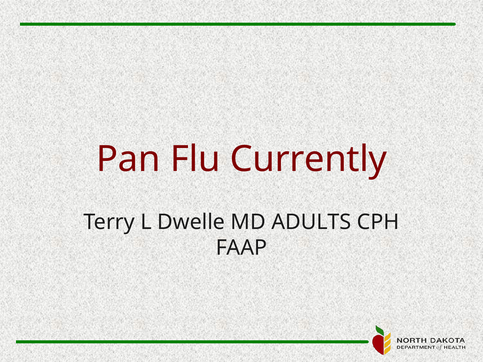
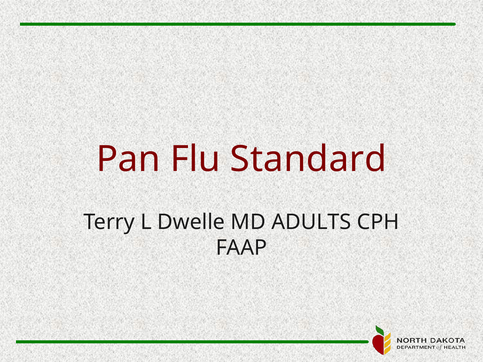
Currently: Currently -> Standard
